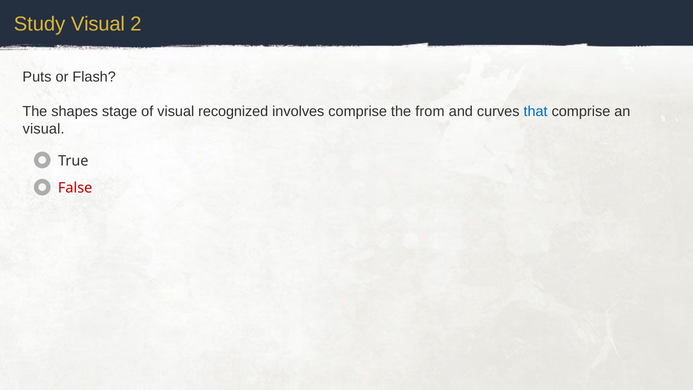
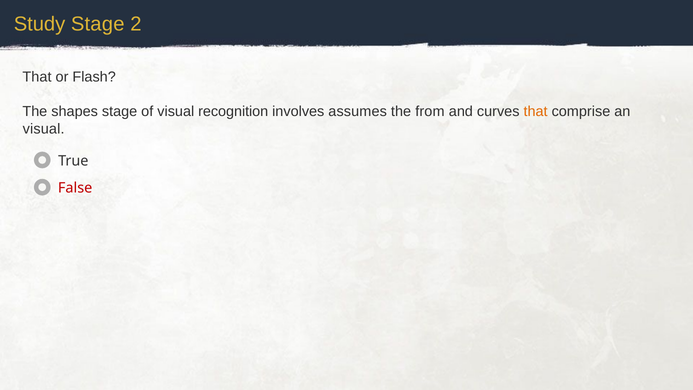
Study Visual: Visual -> Stage
Puts at (37, 77): Puts -> That
recognized: recognized -> recognition
involves comprise: comprise -> assumes
that at (536, 112) colour: blue -> orange
